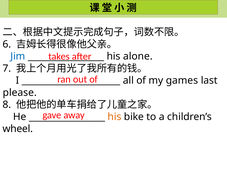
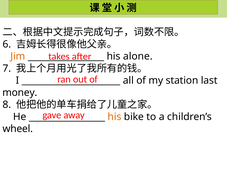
Jim colour: blue -> orange
games: games -> station
please: please -> money
